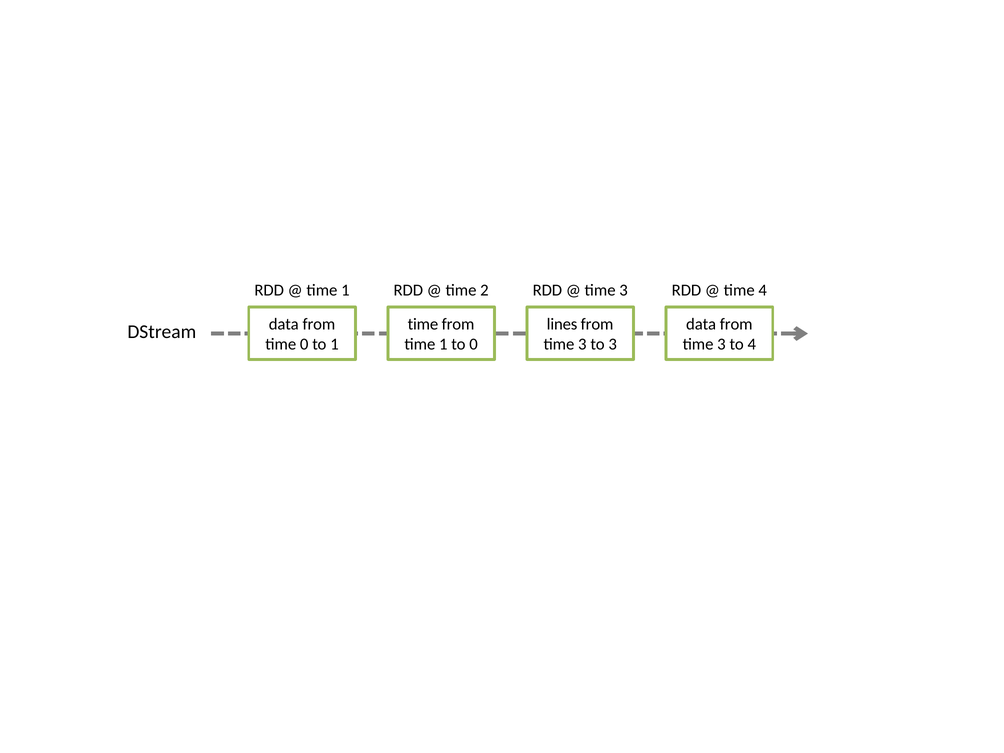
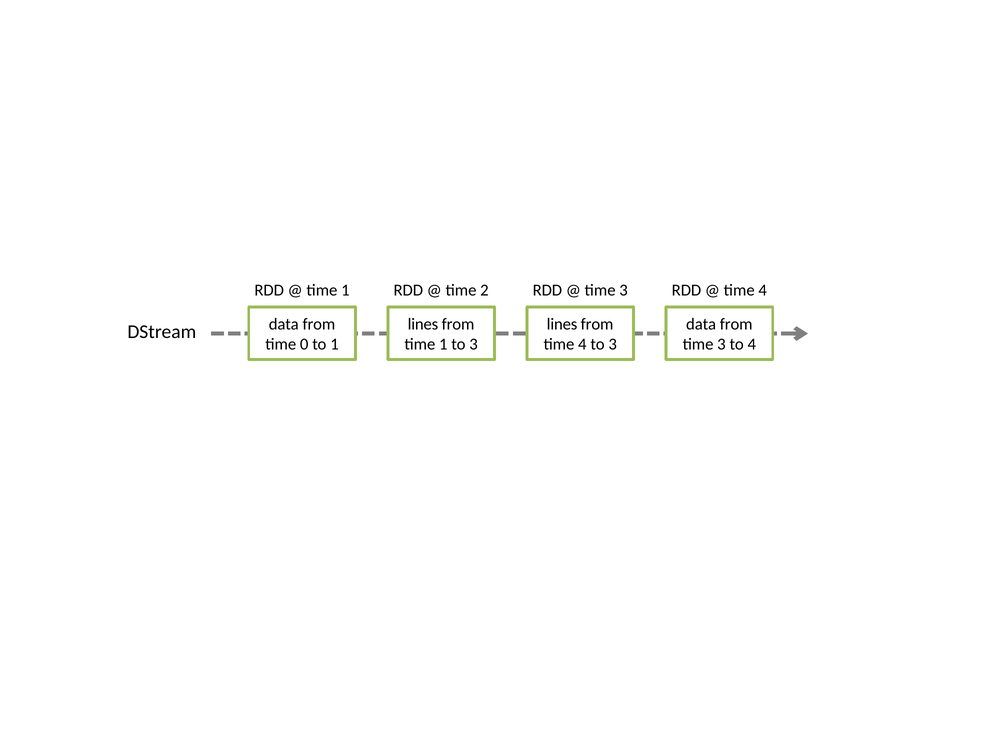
time at (423, 324): time -> lines
1 to 0: 0 -> 3
3 at (582, 344): 3 -> 4
